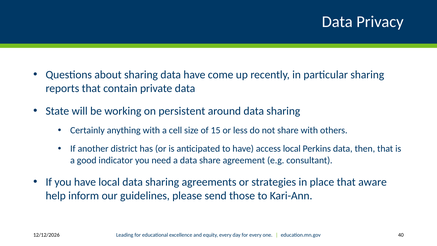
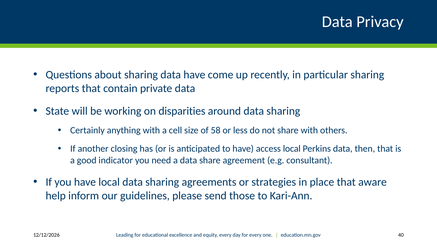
persistent: persistent -> disparities
15: 15 -> 58
district: district -> closing
